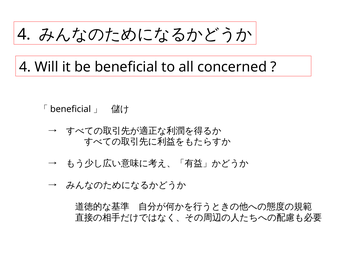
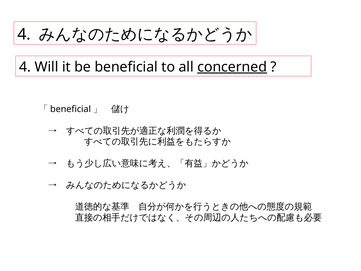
concerned underline: none -> present
